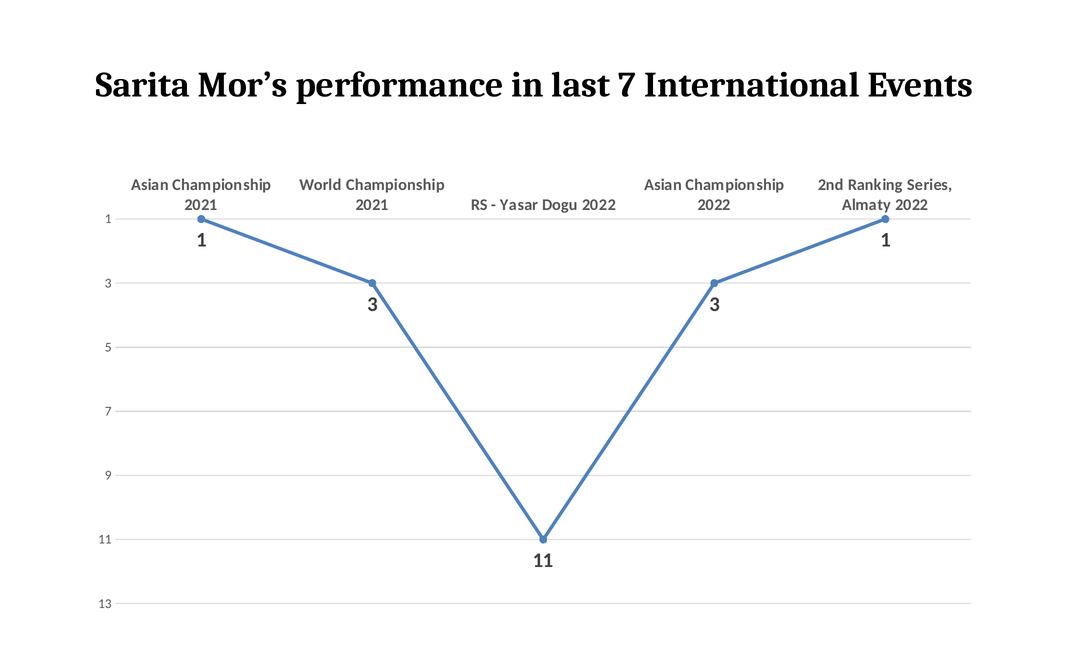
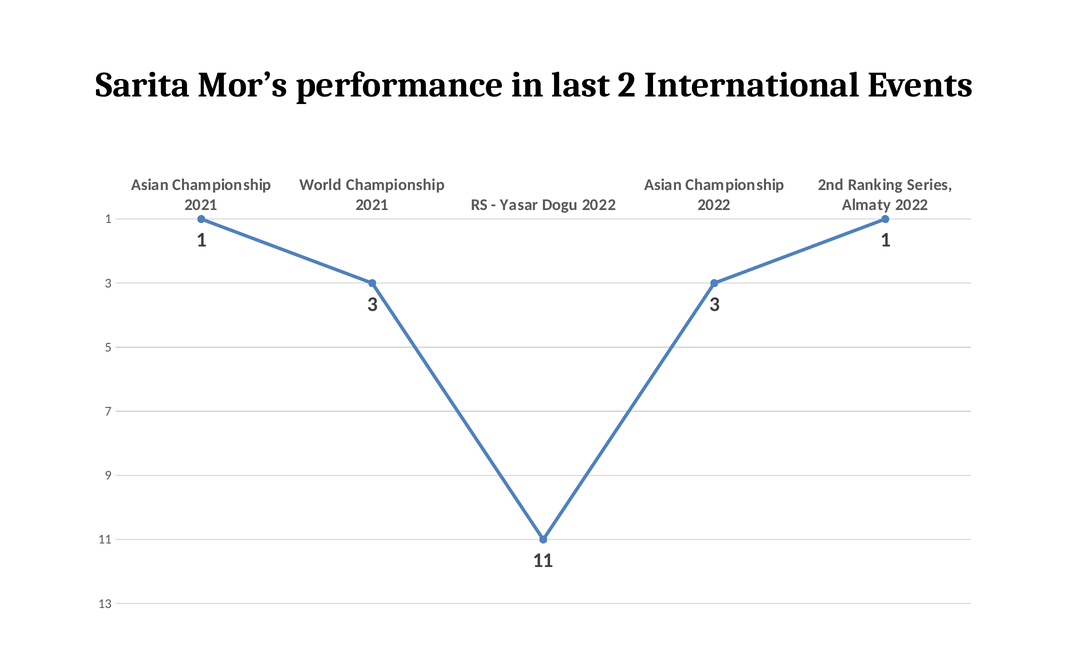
last 7: 7 -> 2
